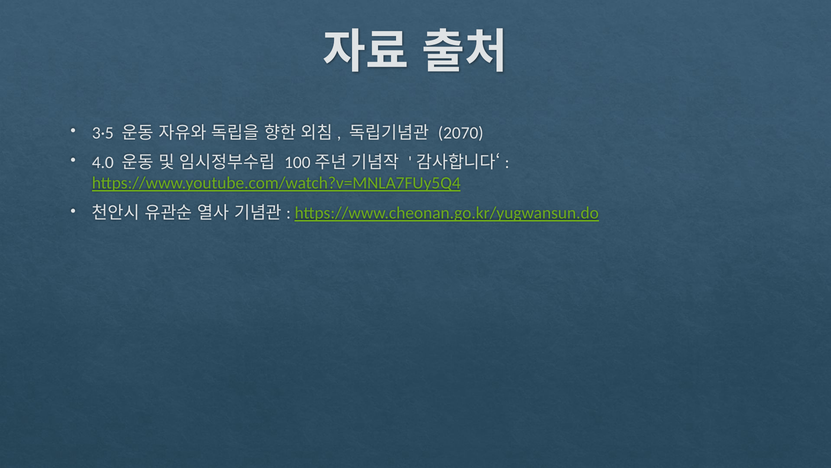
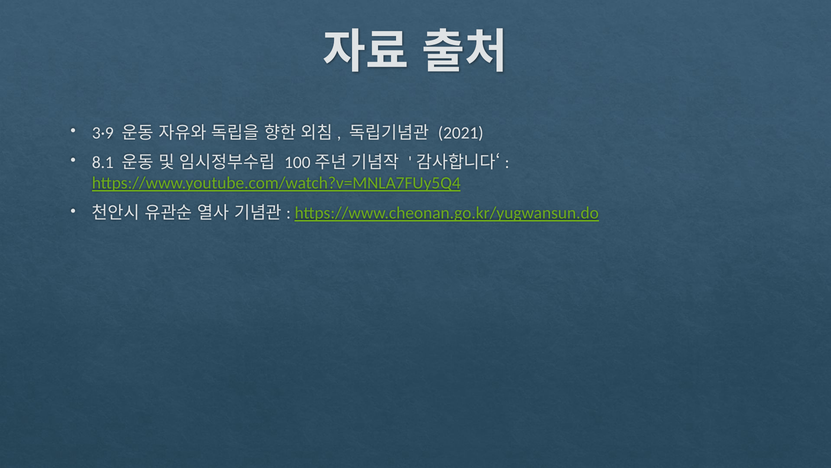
3·5: 3·5 -> 3·9
2070: 2070 -> 2021
4.0: 4.0 -> 8.1
